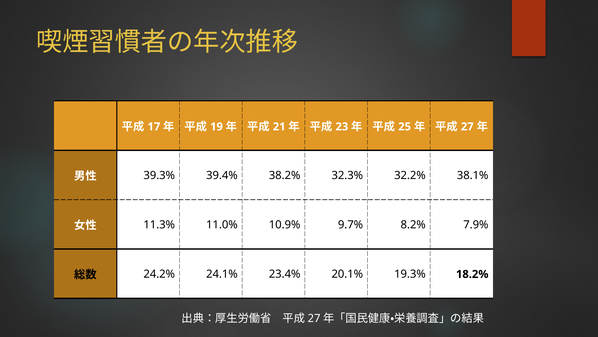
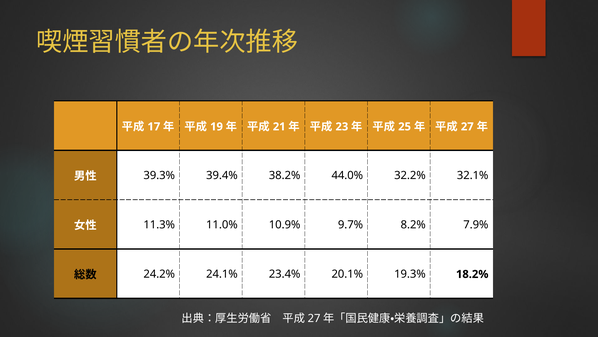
32.3%: 32.3% -> 44.0%
38.1%: 38.1% -> 32.1%
